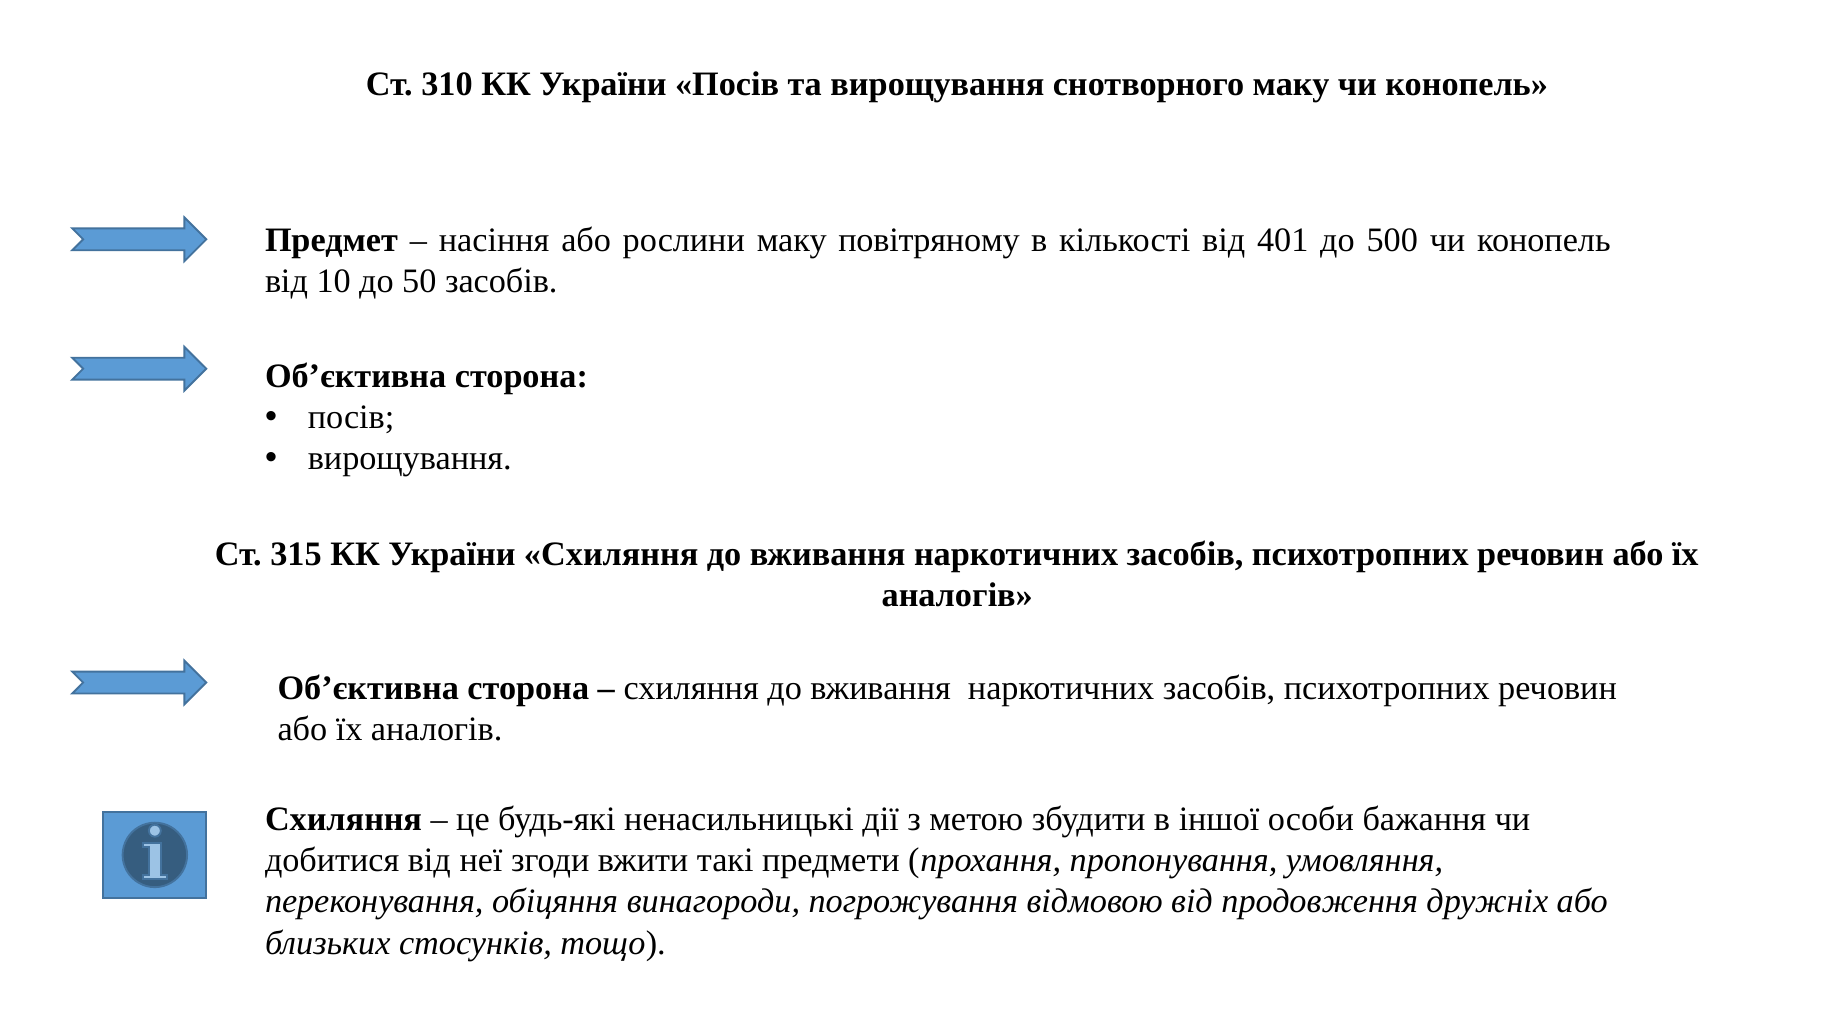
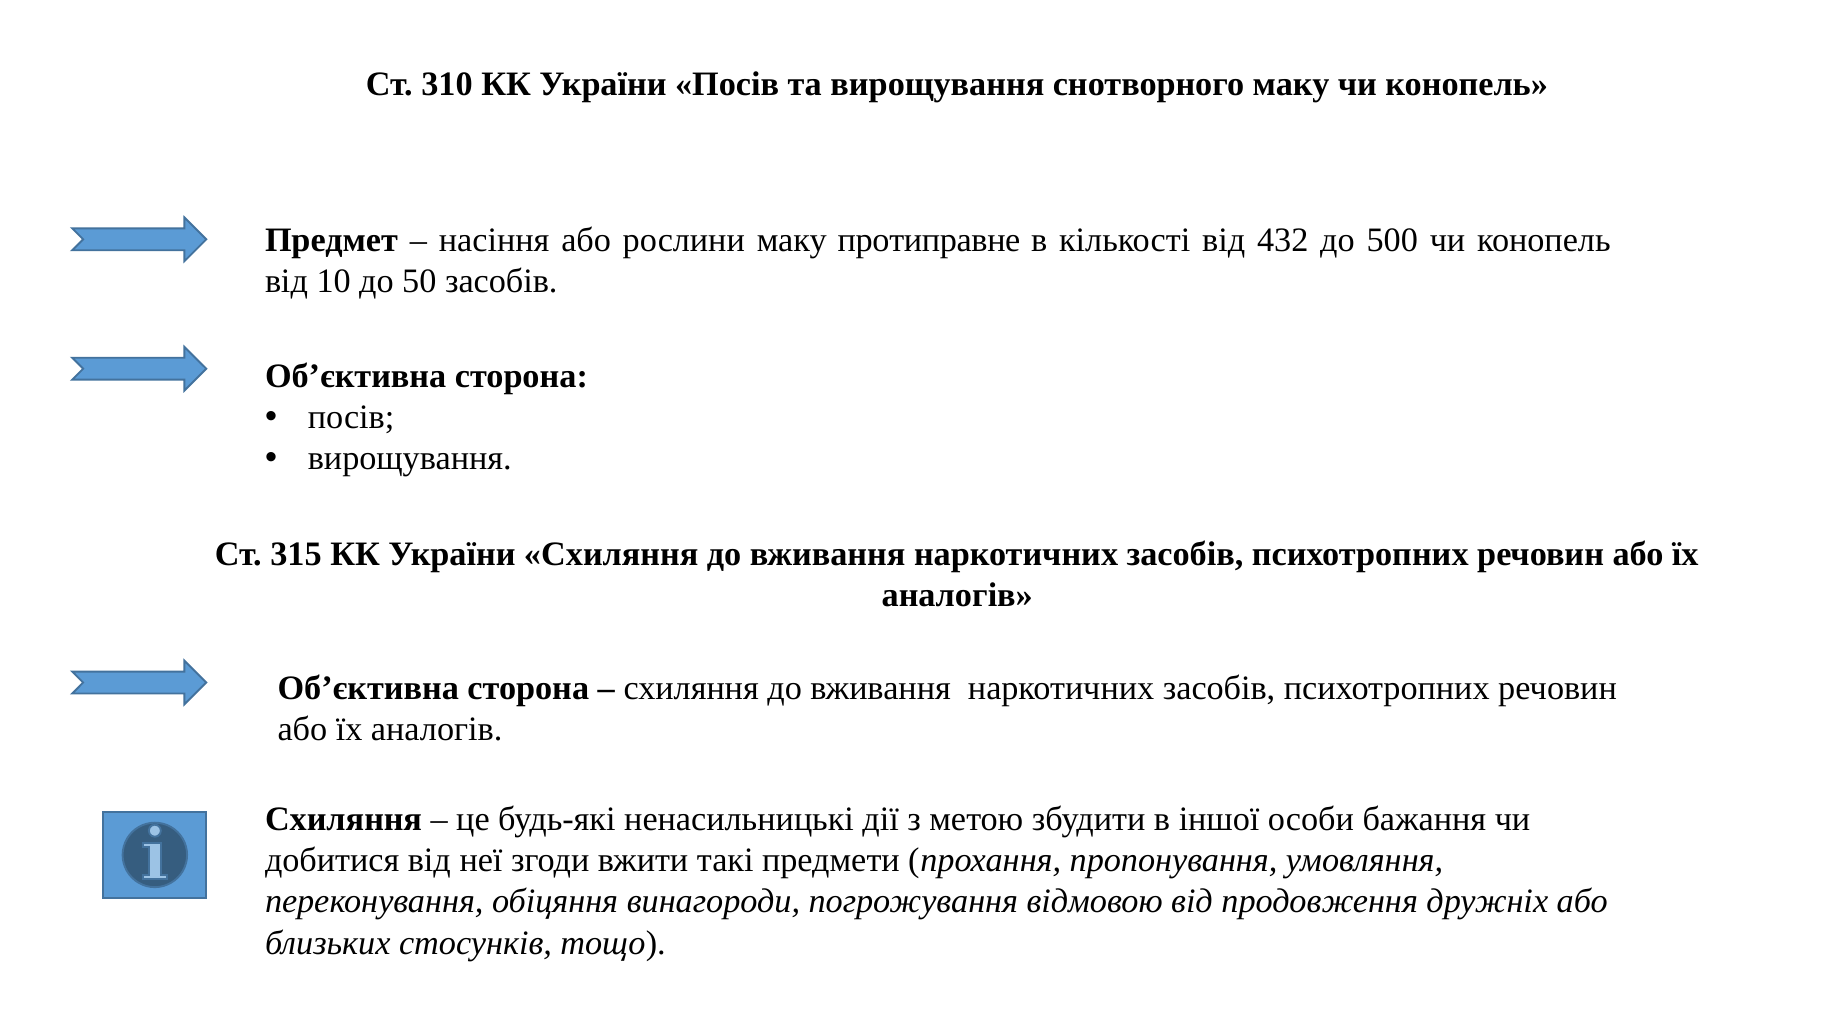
повітряному: повітряному -> протиправне
401: 401 -> 432
